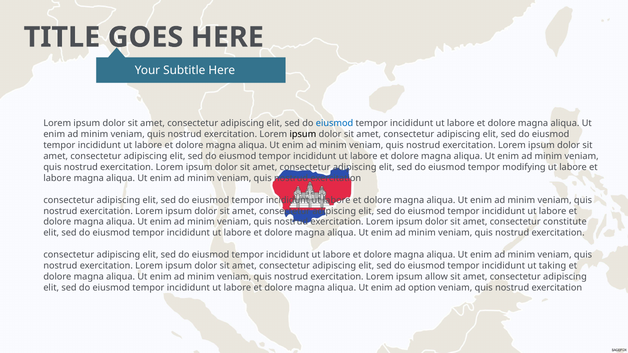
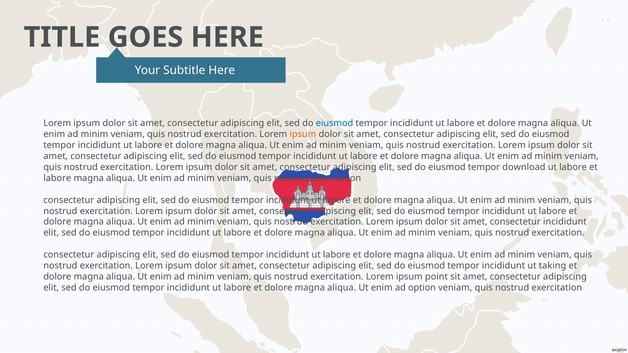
ipsum at (303, 134) colour: black -> orange
modifying: modifying -> download
consectetur constitute: constitute -> incididunt
allow: allow -> point
